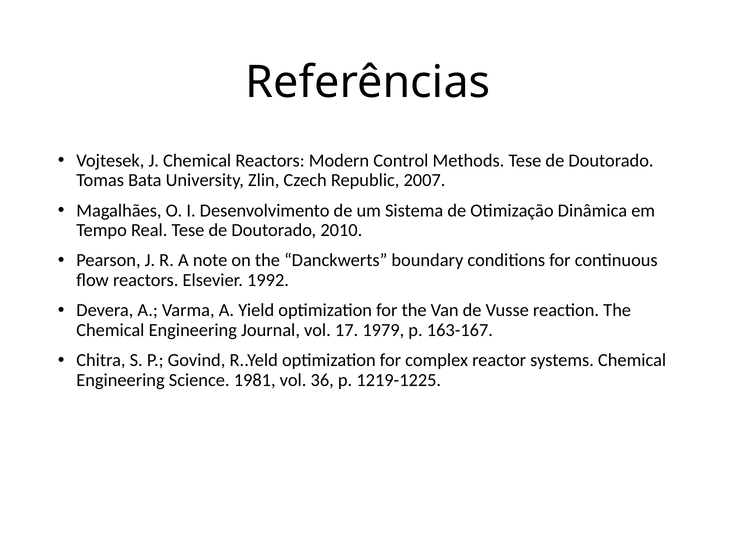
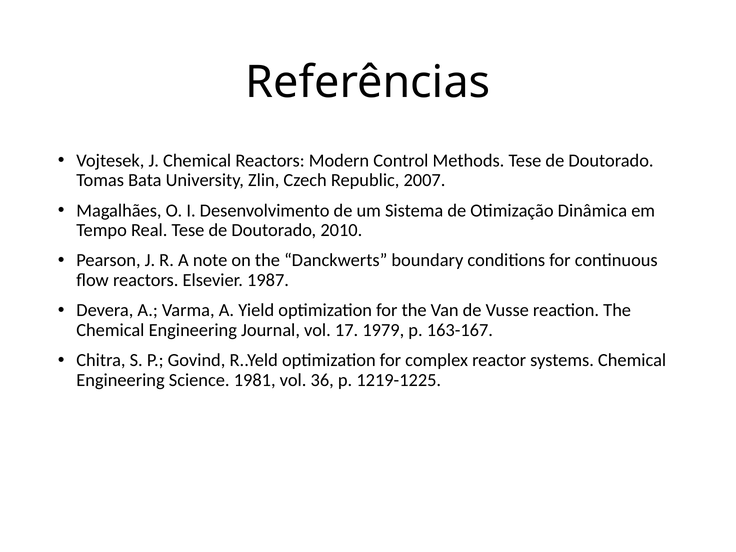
1992: 1992 -> 1987
